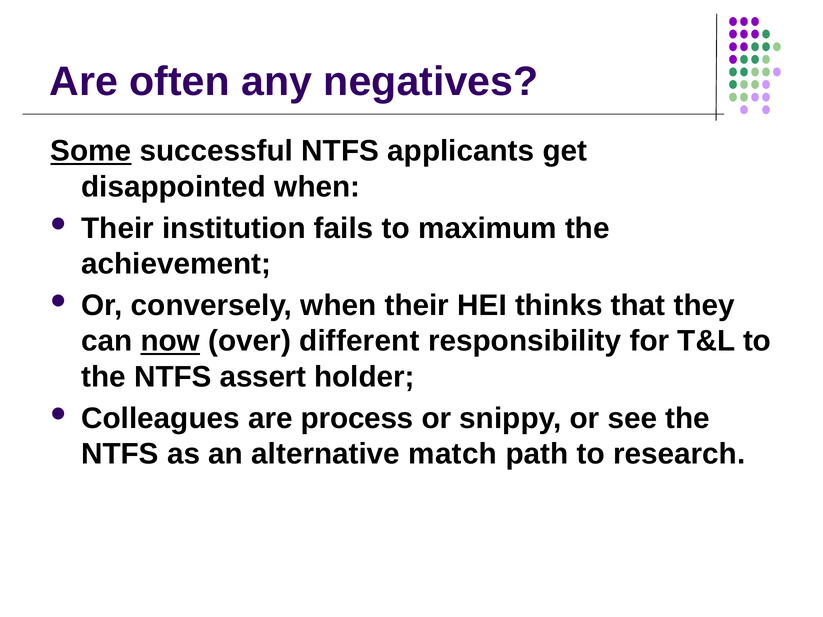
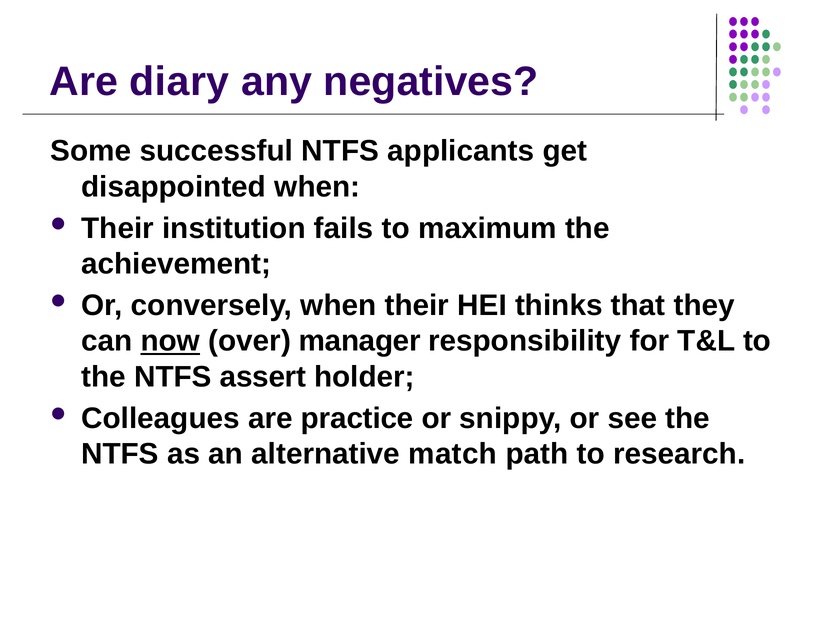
often: often -> diary
Some underline: present -> none
different: different -> manager
process: process -> practice
